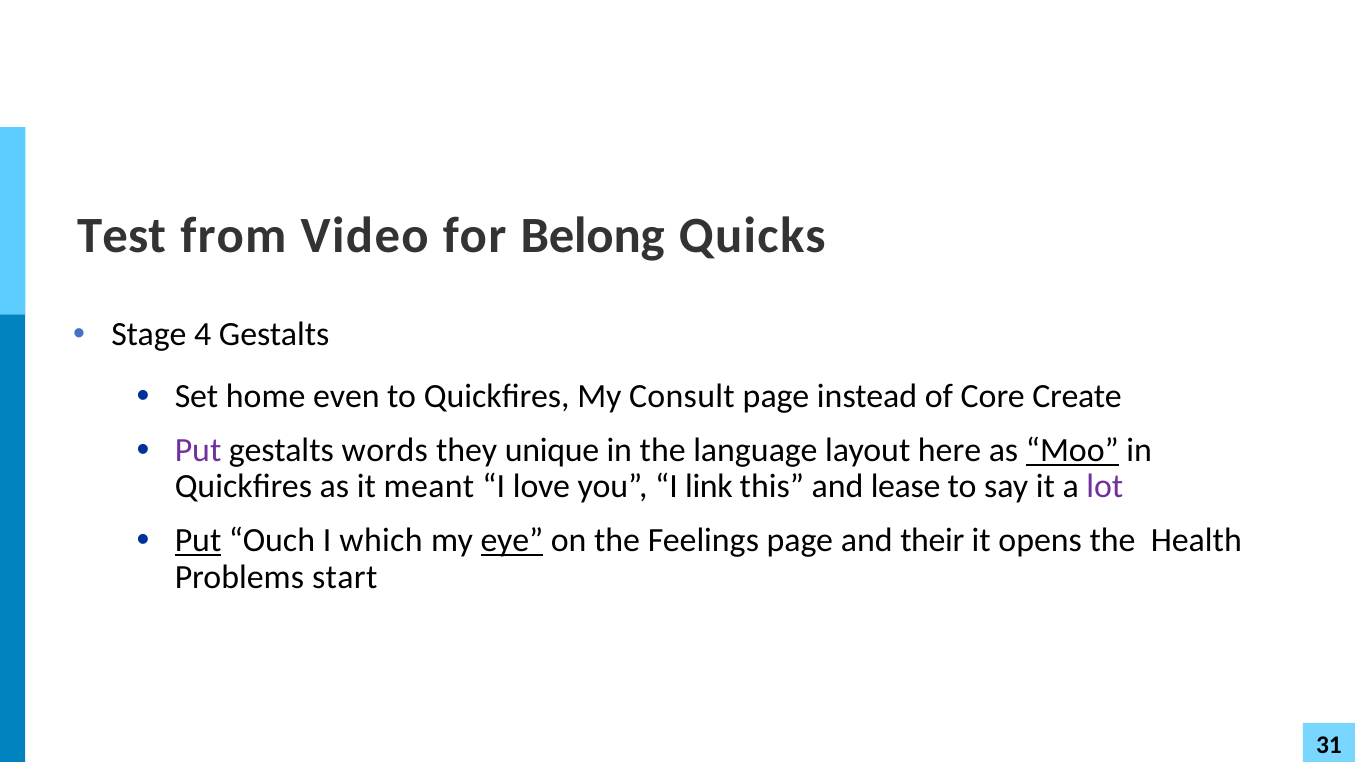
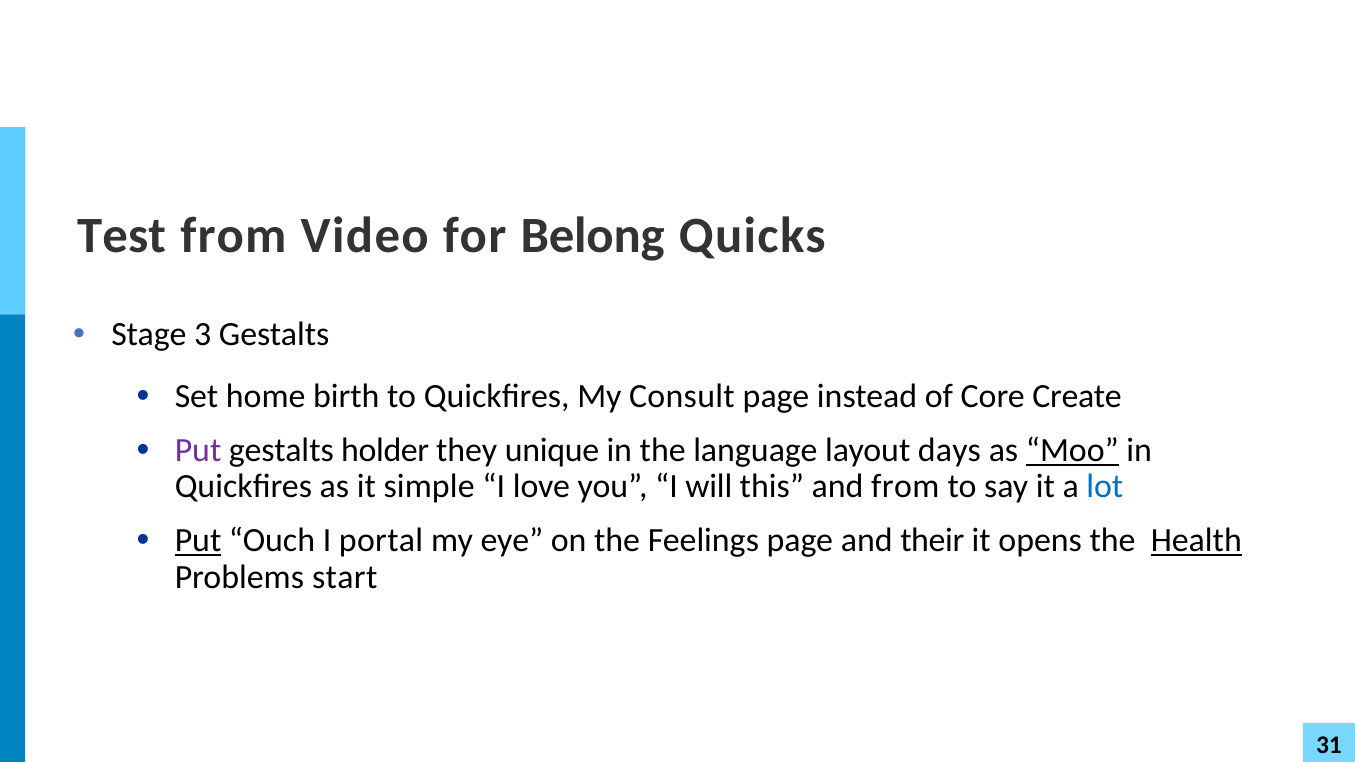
4: 4 -> 3
even: even -> birth
words: words -> holder
here: here -> days
meant: meant -> simple
link: link -> will
and lease: lease -> from
lot colour: purple -> blue
which: which -> portal
eye underline: present -> none
Health underline: none -> present
